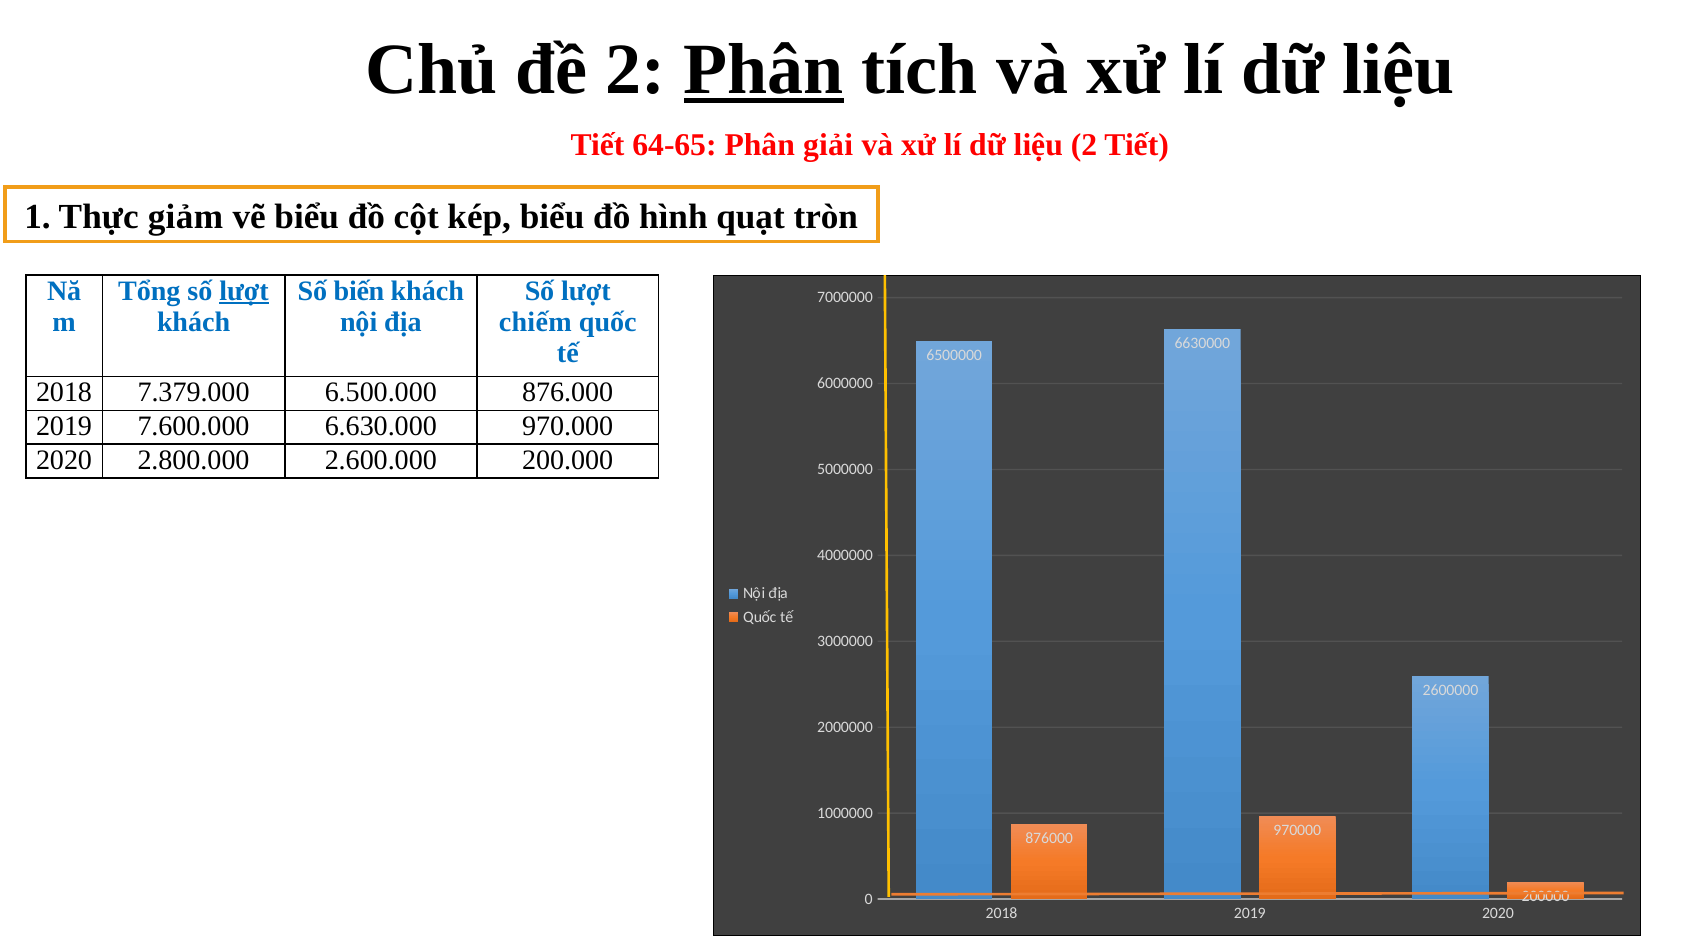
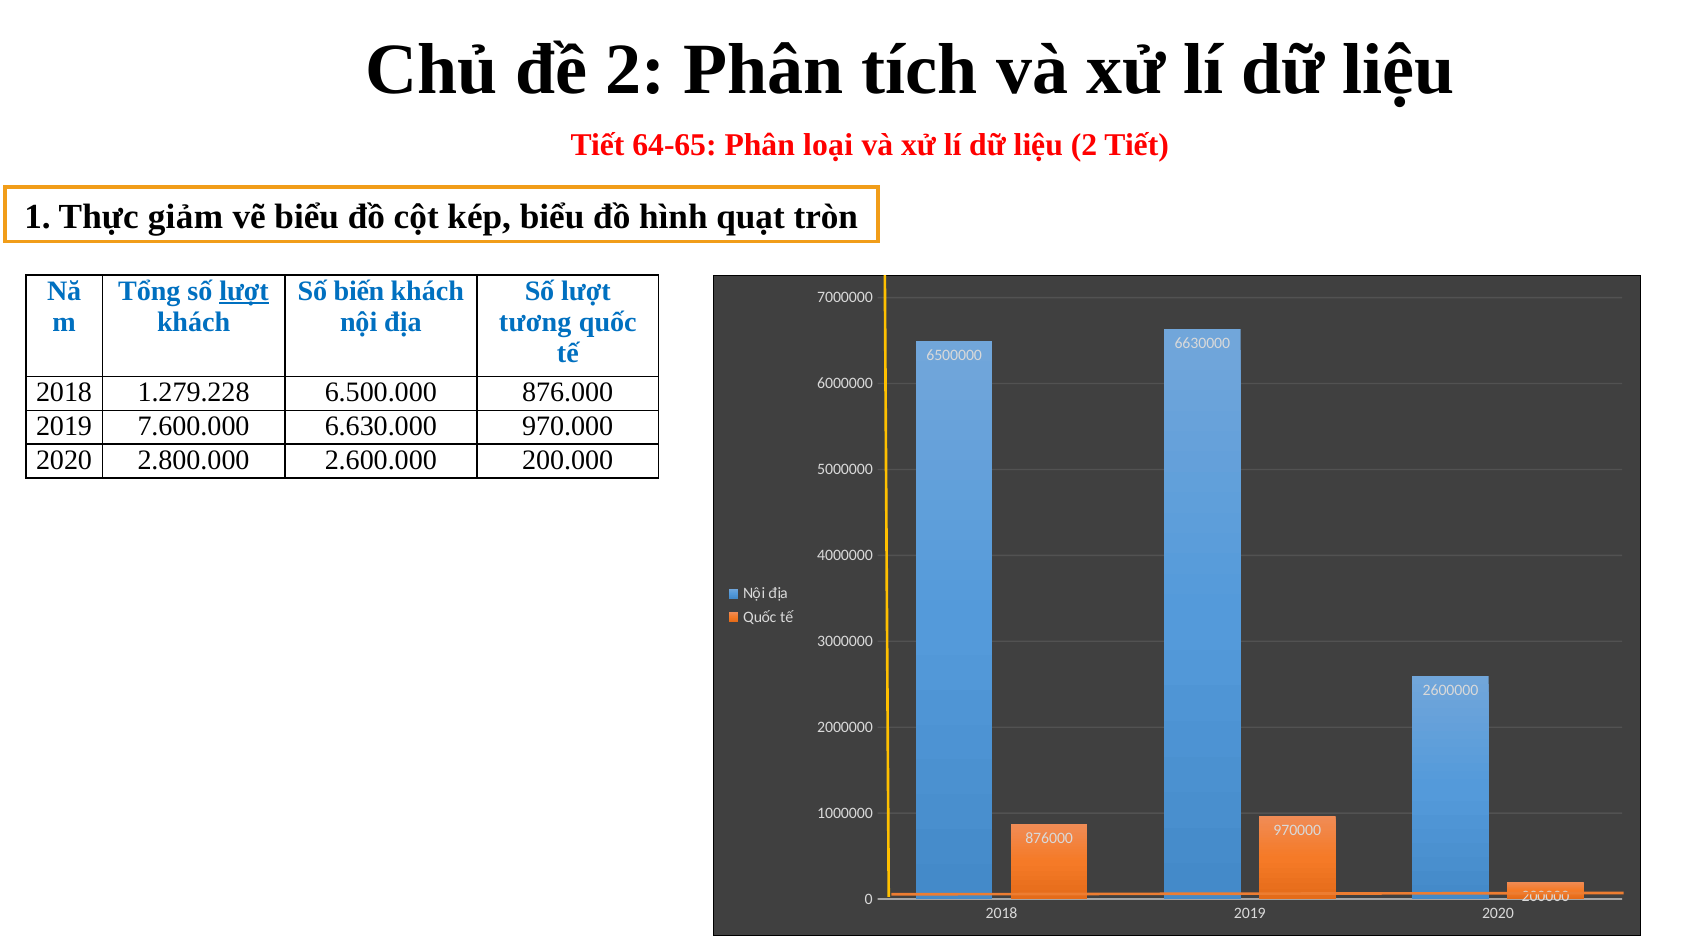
Phân at (764, 70) underline: present -> none
giải: giải -> loại
chiếm: chiếm -> tương
7.379.000: 7.379.000 -> 1.279.228
